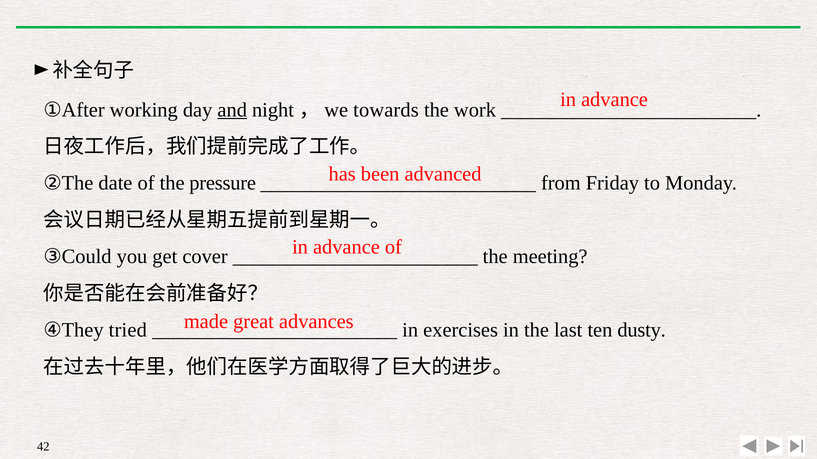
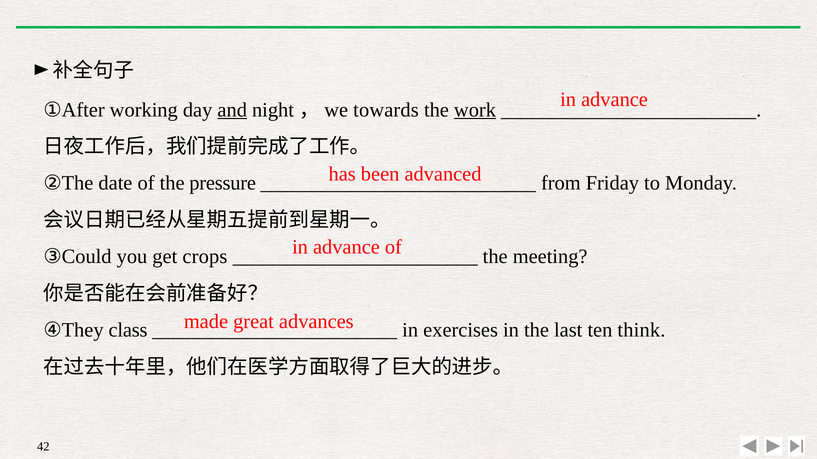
work underline: none -> present
cover: cover -> crops
tried: tried -> class
dusty: dusty -> think
